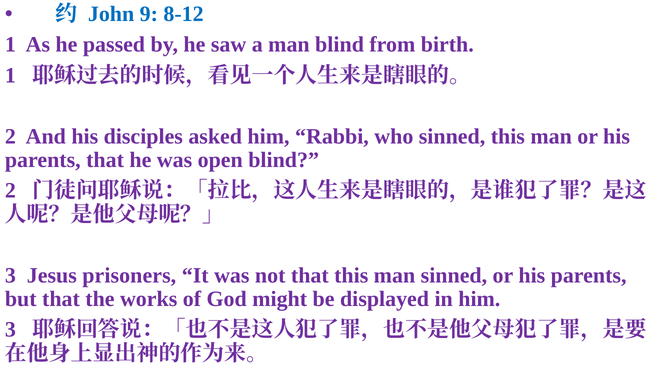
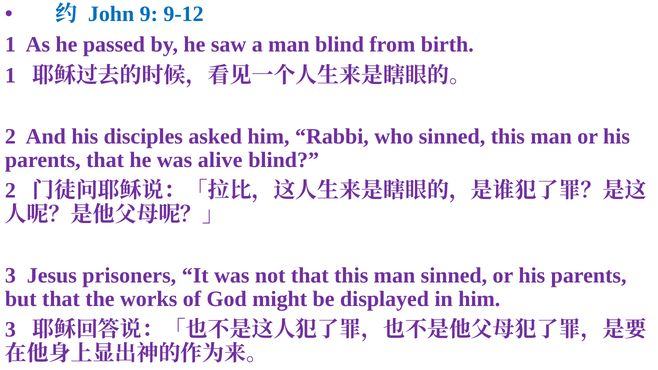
8-12: 8-12 -> 9-12
open: open -> alive
